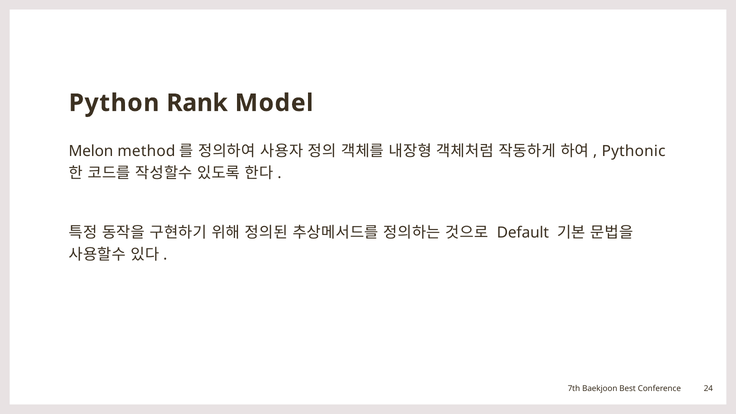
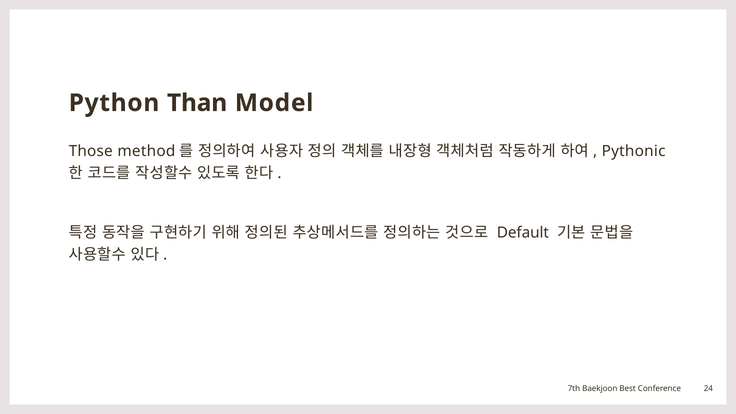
Rank: Rank -> Than
Melon: Melon -> Those
